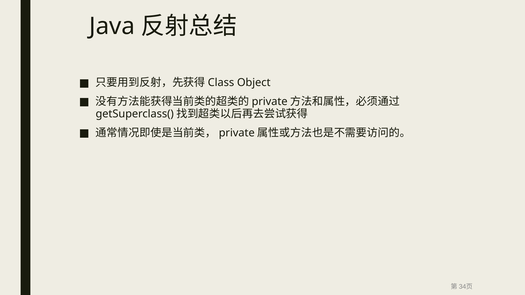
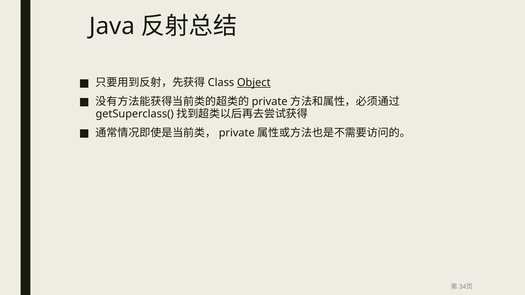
Object underline: none -> present
